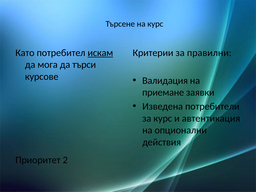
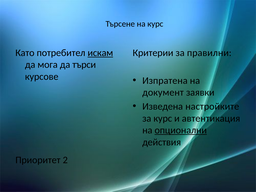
Валидация: Валидация -> Изпратена
приемане: приемане -> документ
потребители: потребители -> настройките
опционални underline: none -> present
